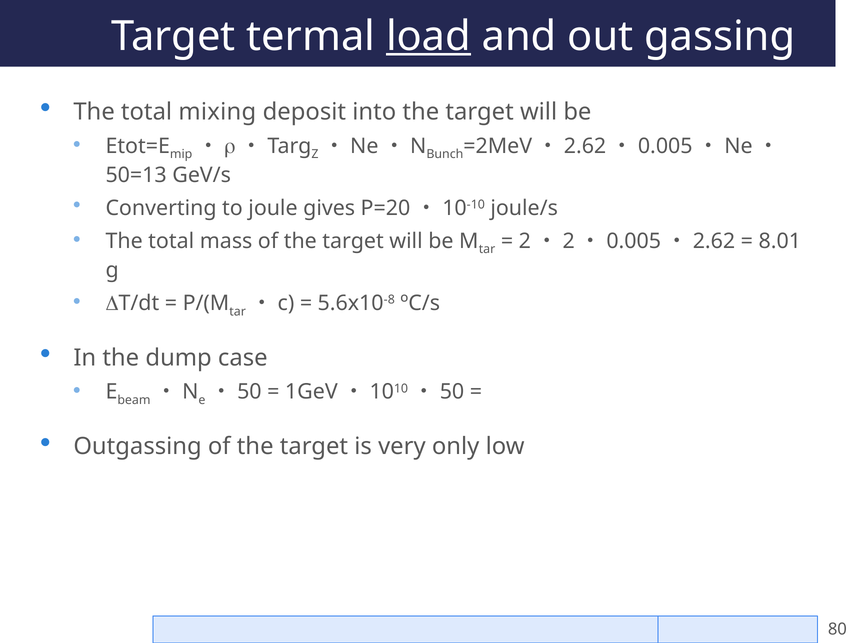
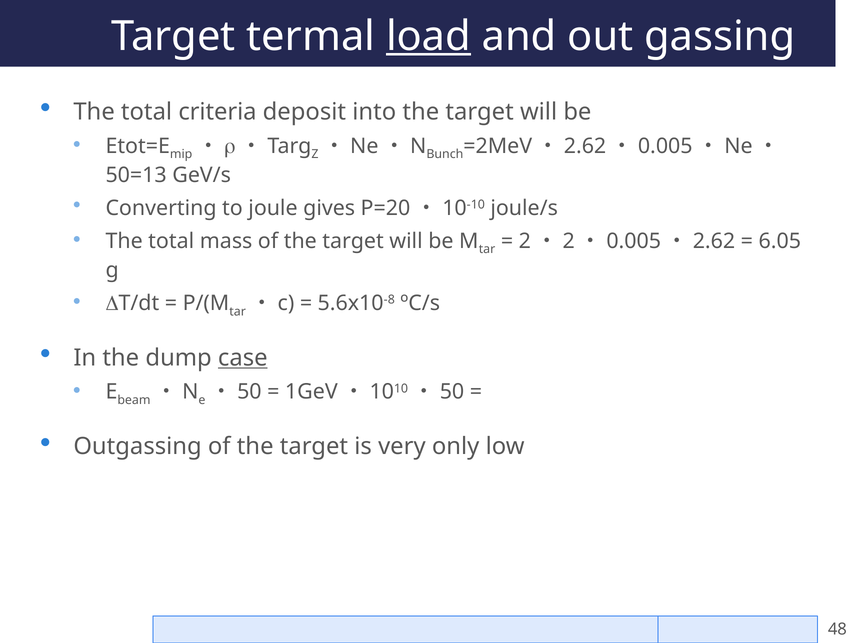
mixing: mixing -> criteria
8.01: 8.01 -> 6.05
case underline: none -> present
80: 80 -> 48
